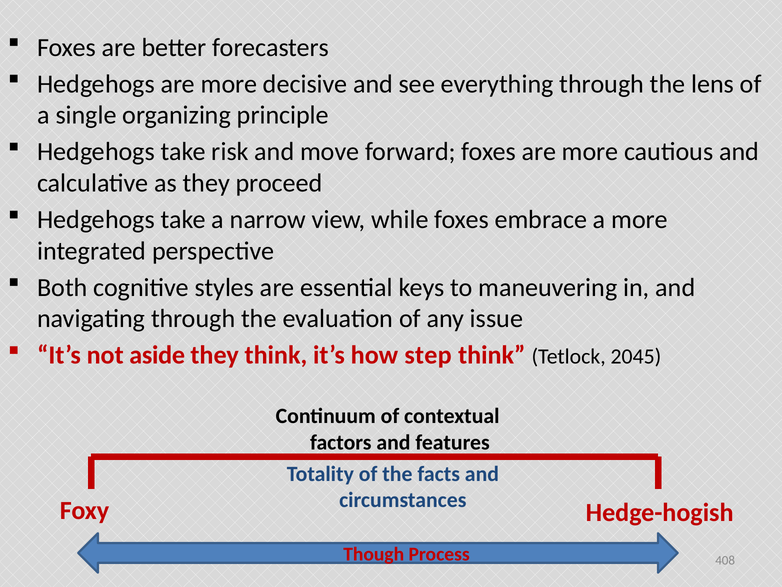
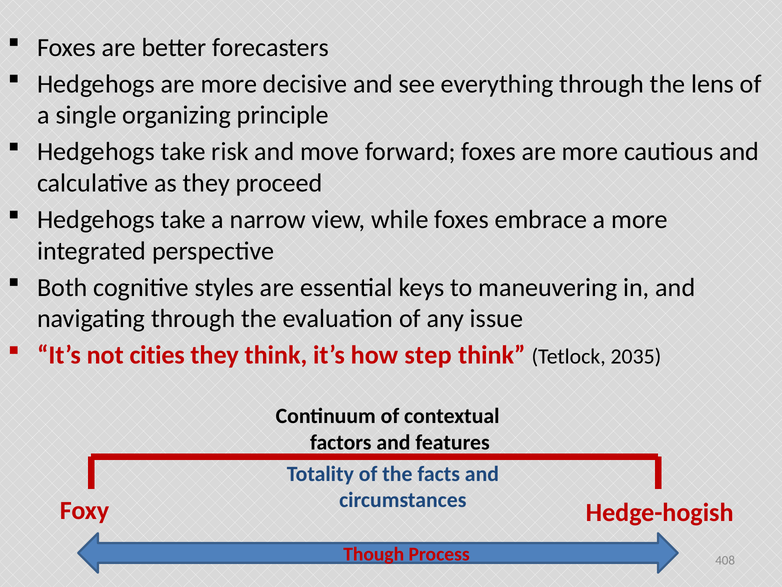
aside: aside -> cities
2045: 2045 -> 2035
